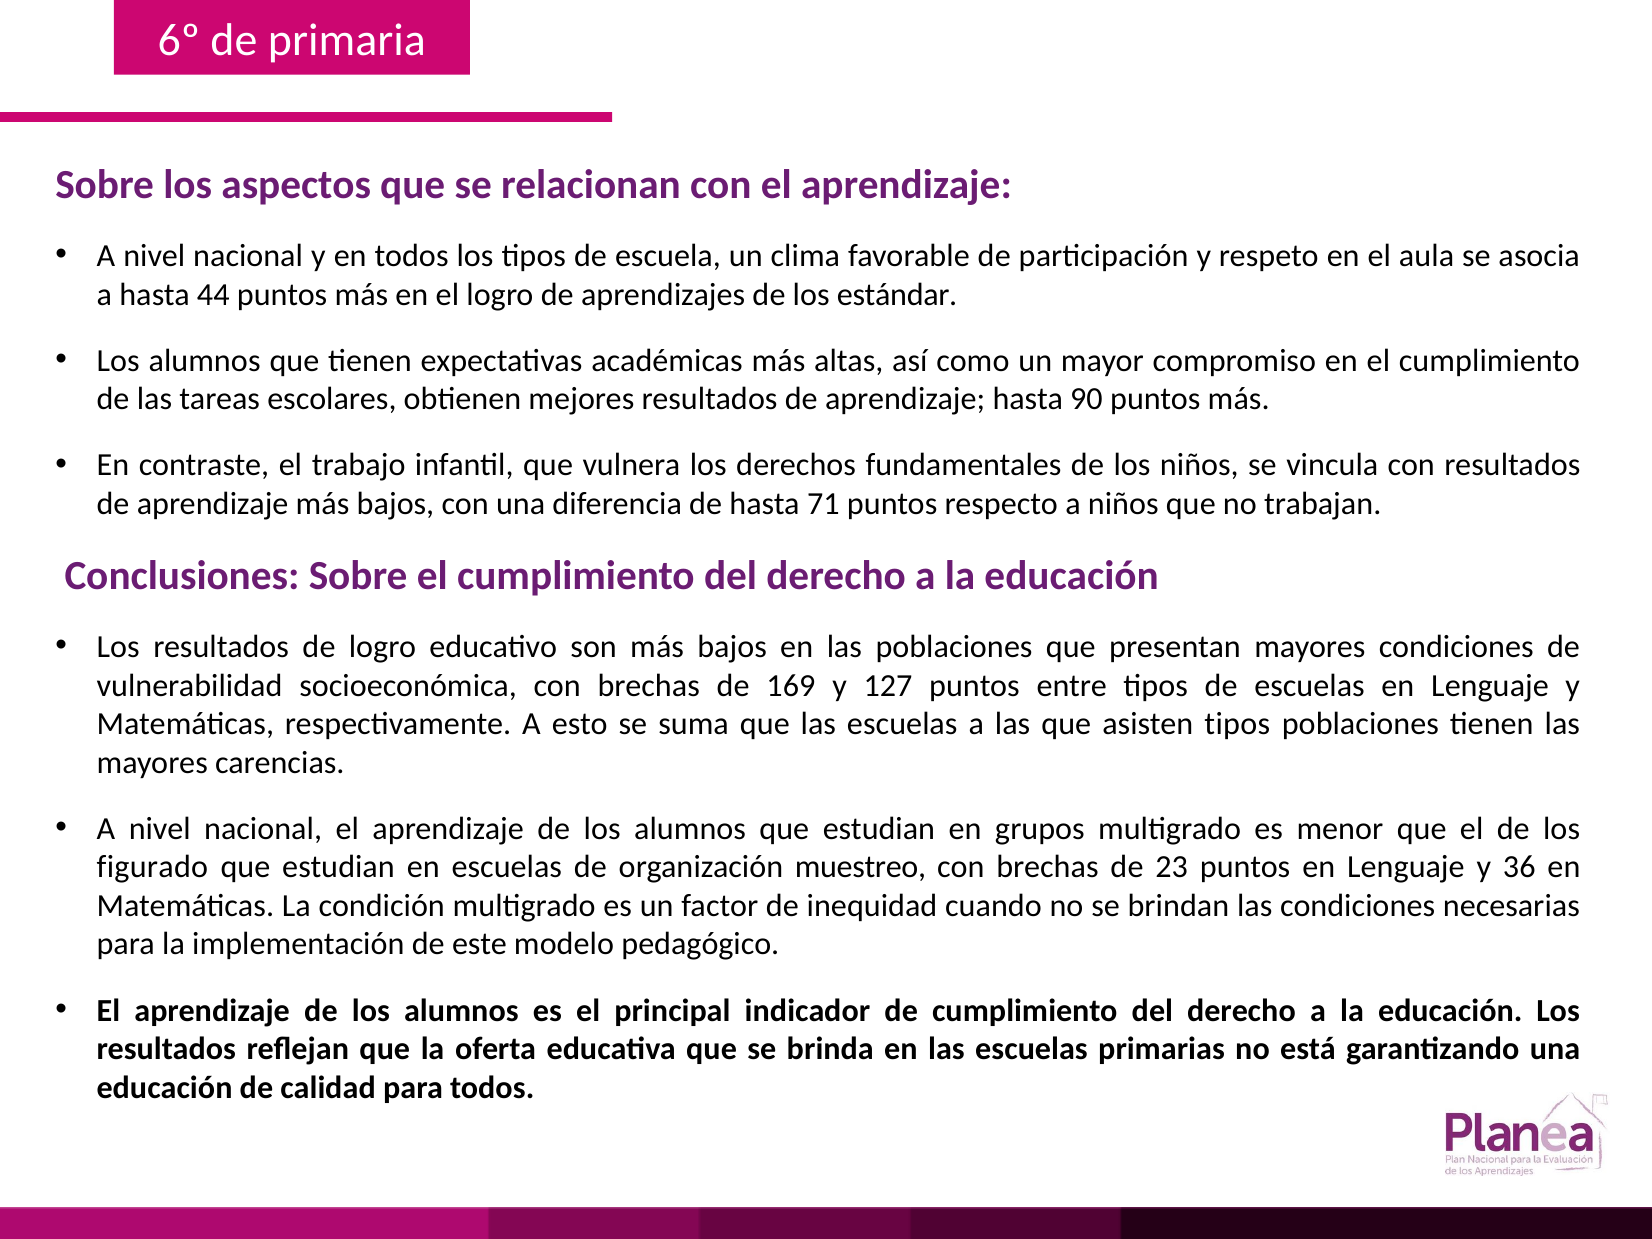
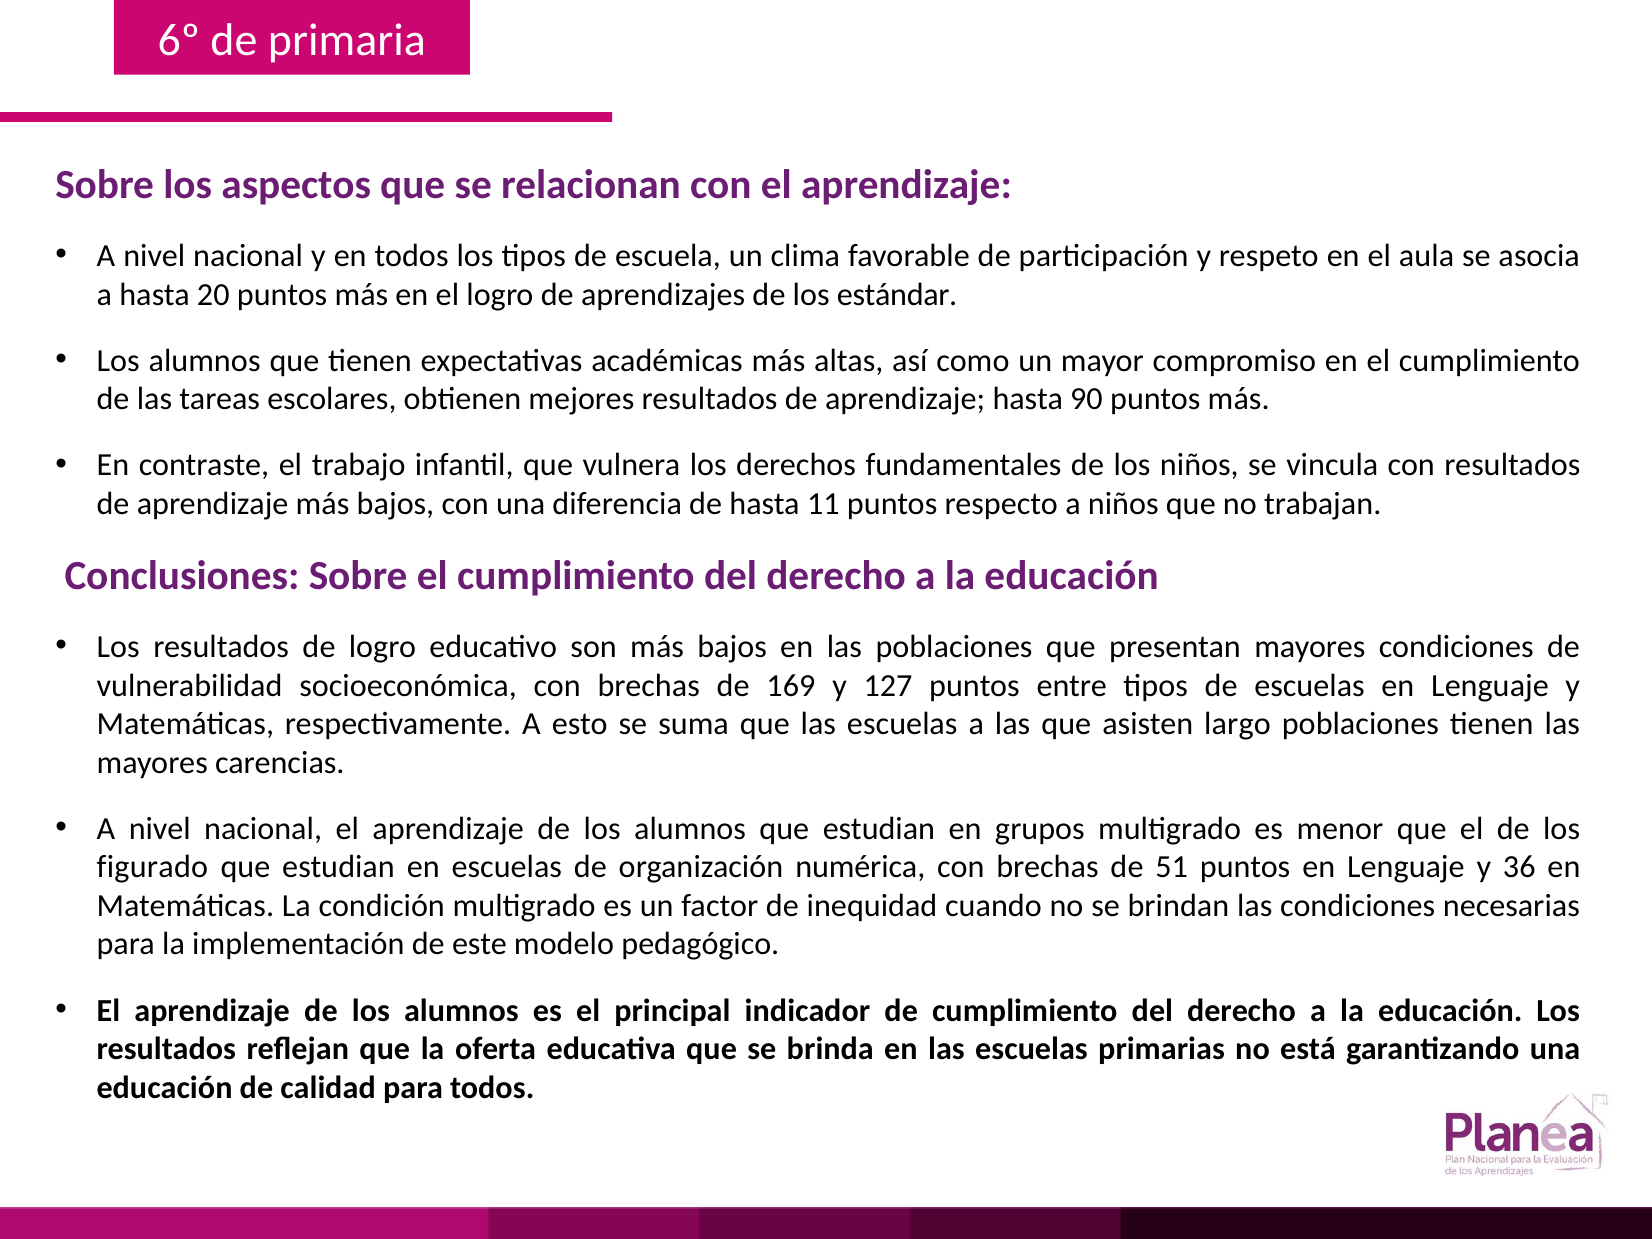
44: 44 -> 20
71: 71 -> 11
asisten tipos: tipos -> largo
muestreo: muestreo -> numérica
23: 23 -> 51
